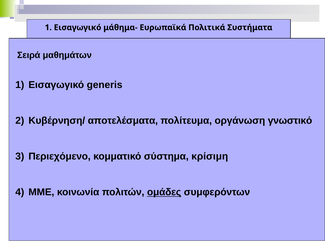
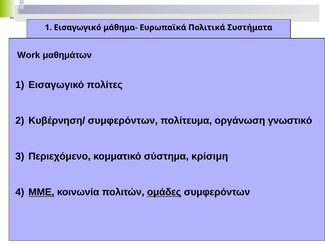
Σειρά: Σειρά -> Work
generis: generis -> πολίτες
Κυβέρνηση/ αποτελέσματα: αποτελέσματα -> συμφερόντων
ΜΜΕ underline: none -> present
